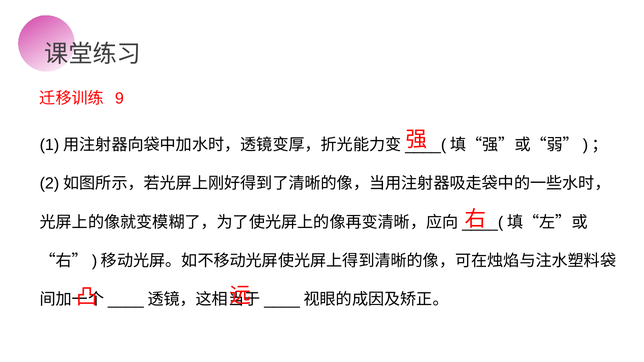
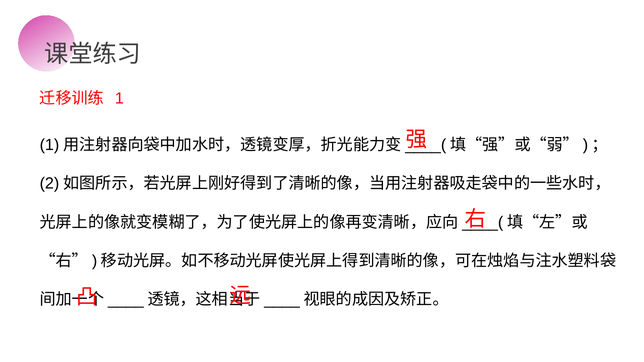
9: 9 -> 1
